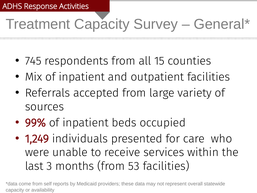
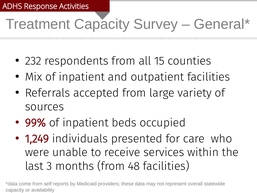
745: 745 -> 232
53: 53 -> 48
